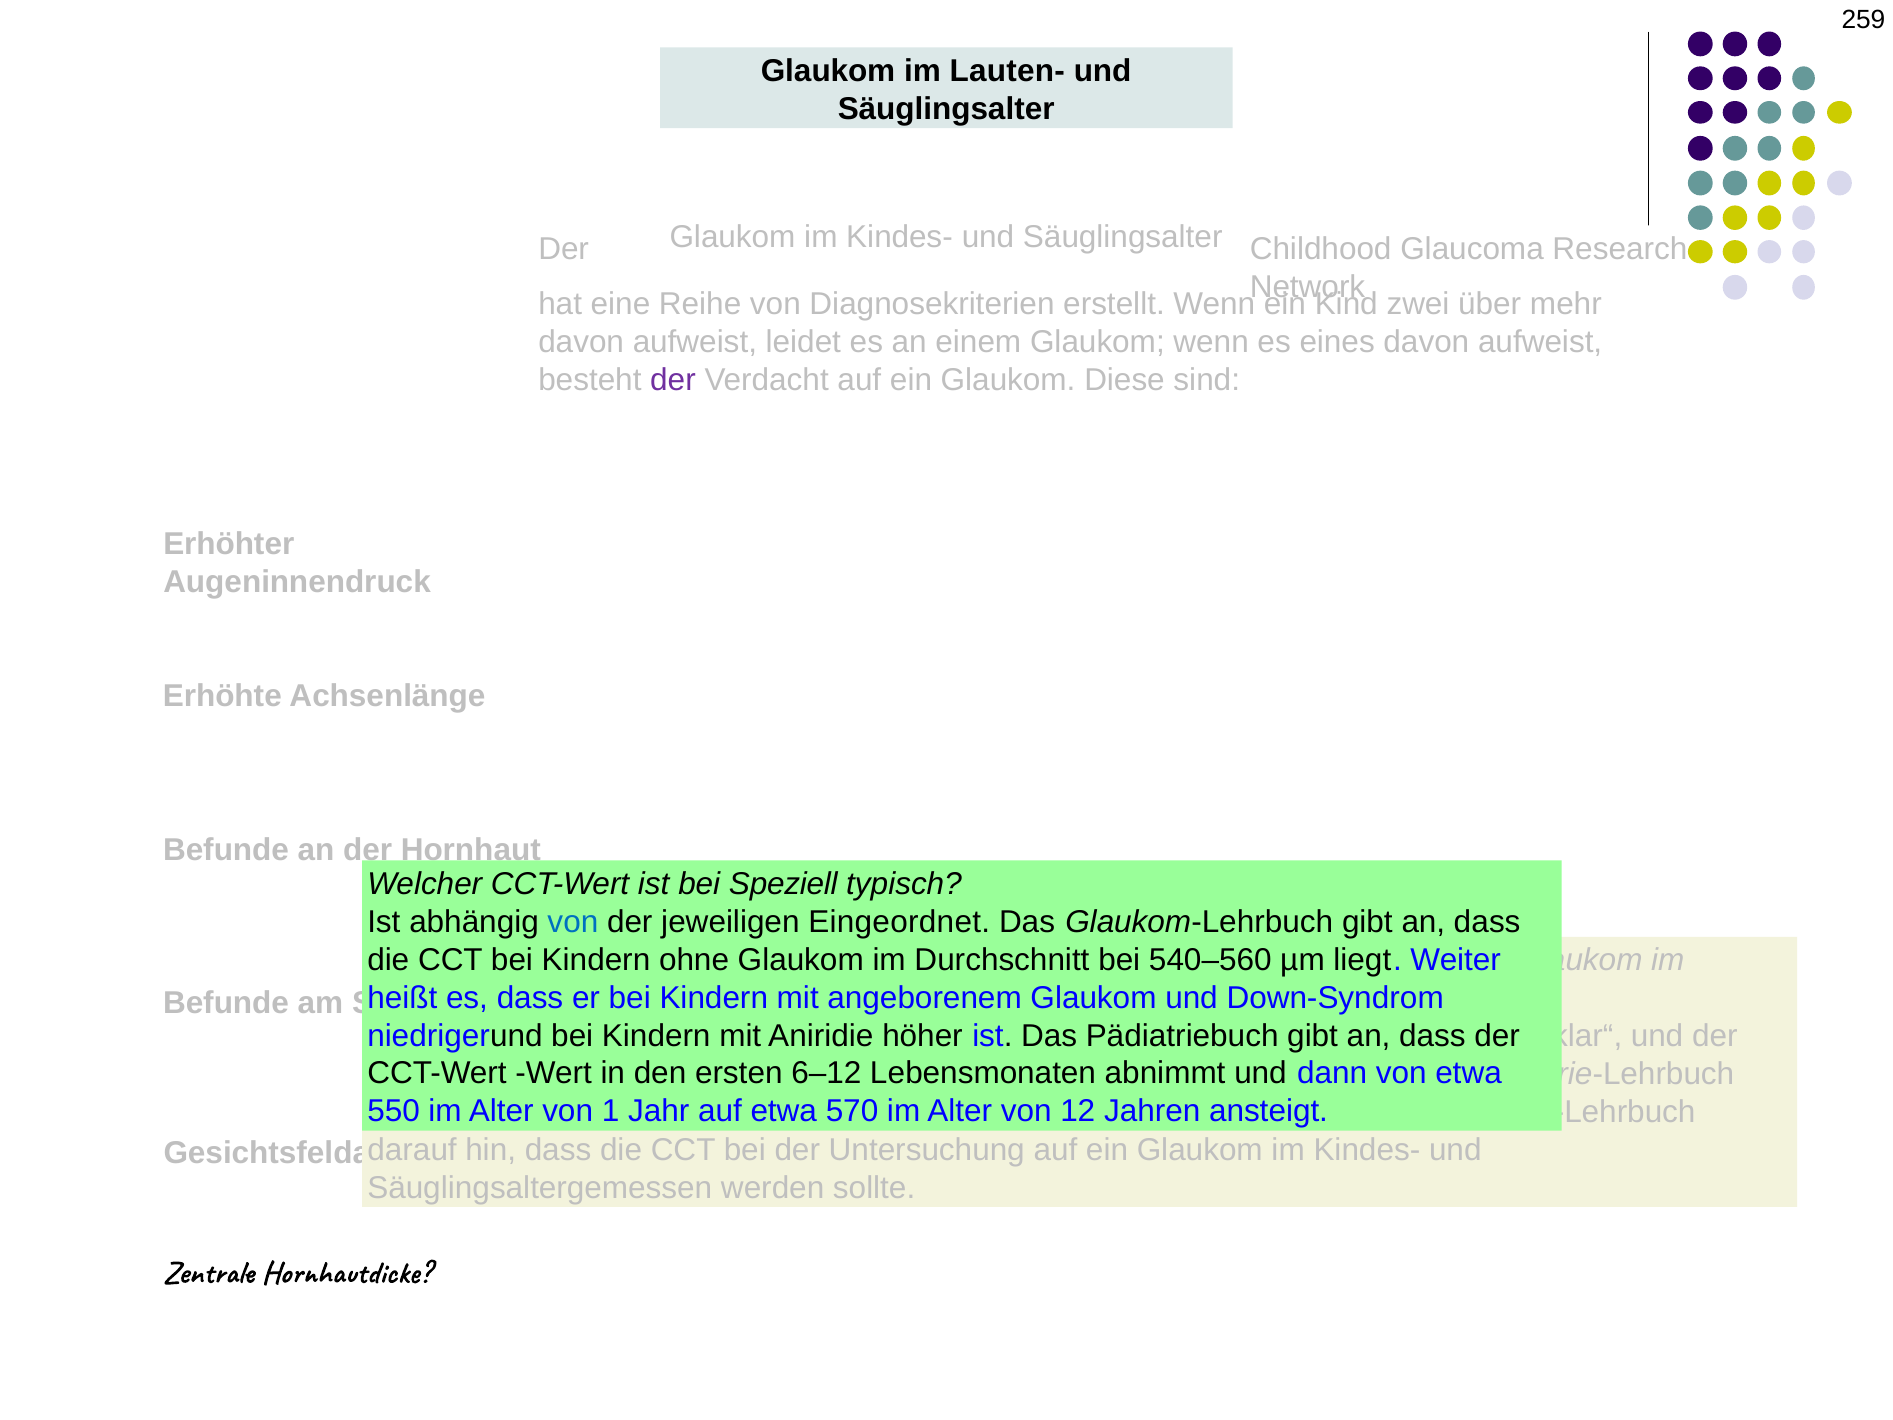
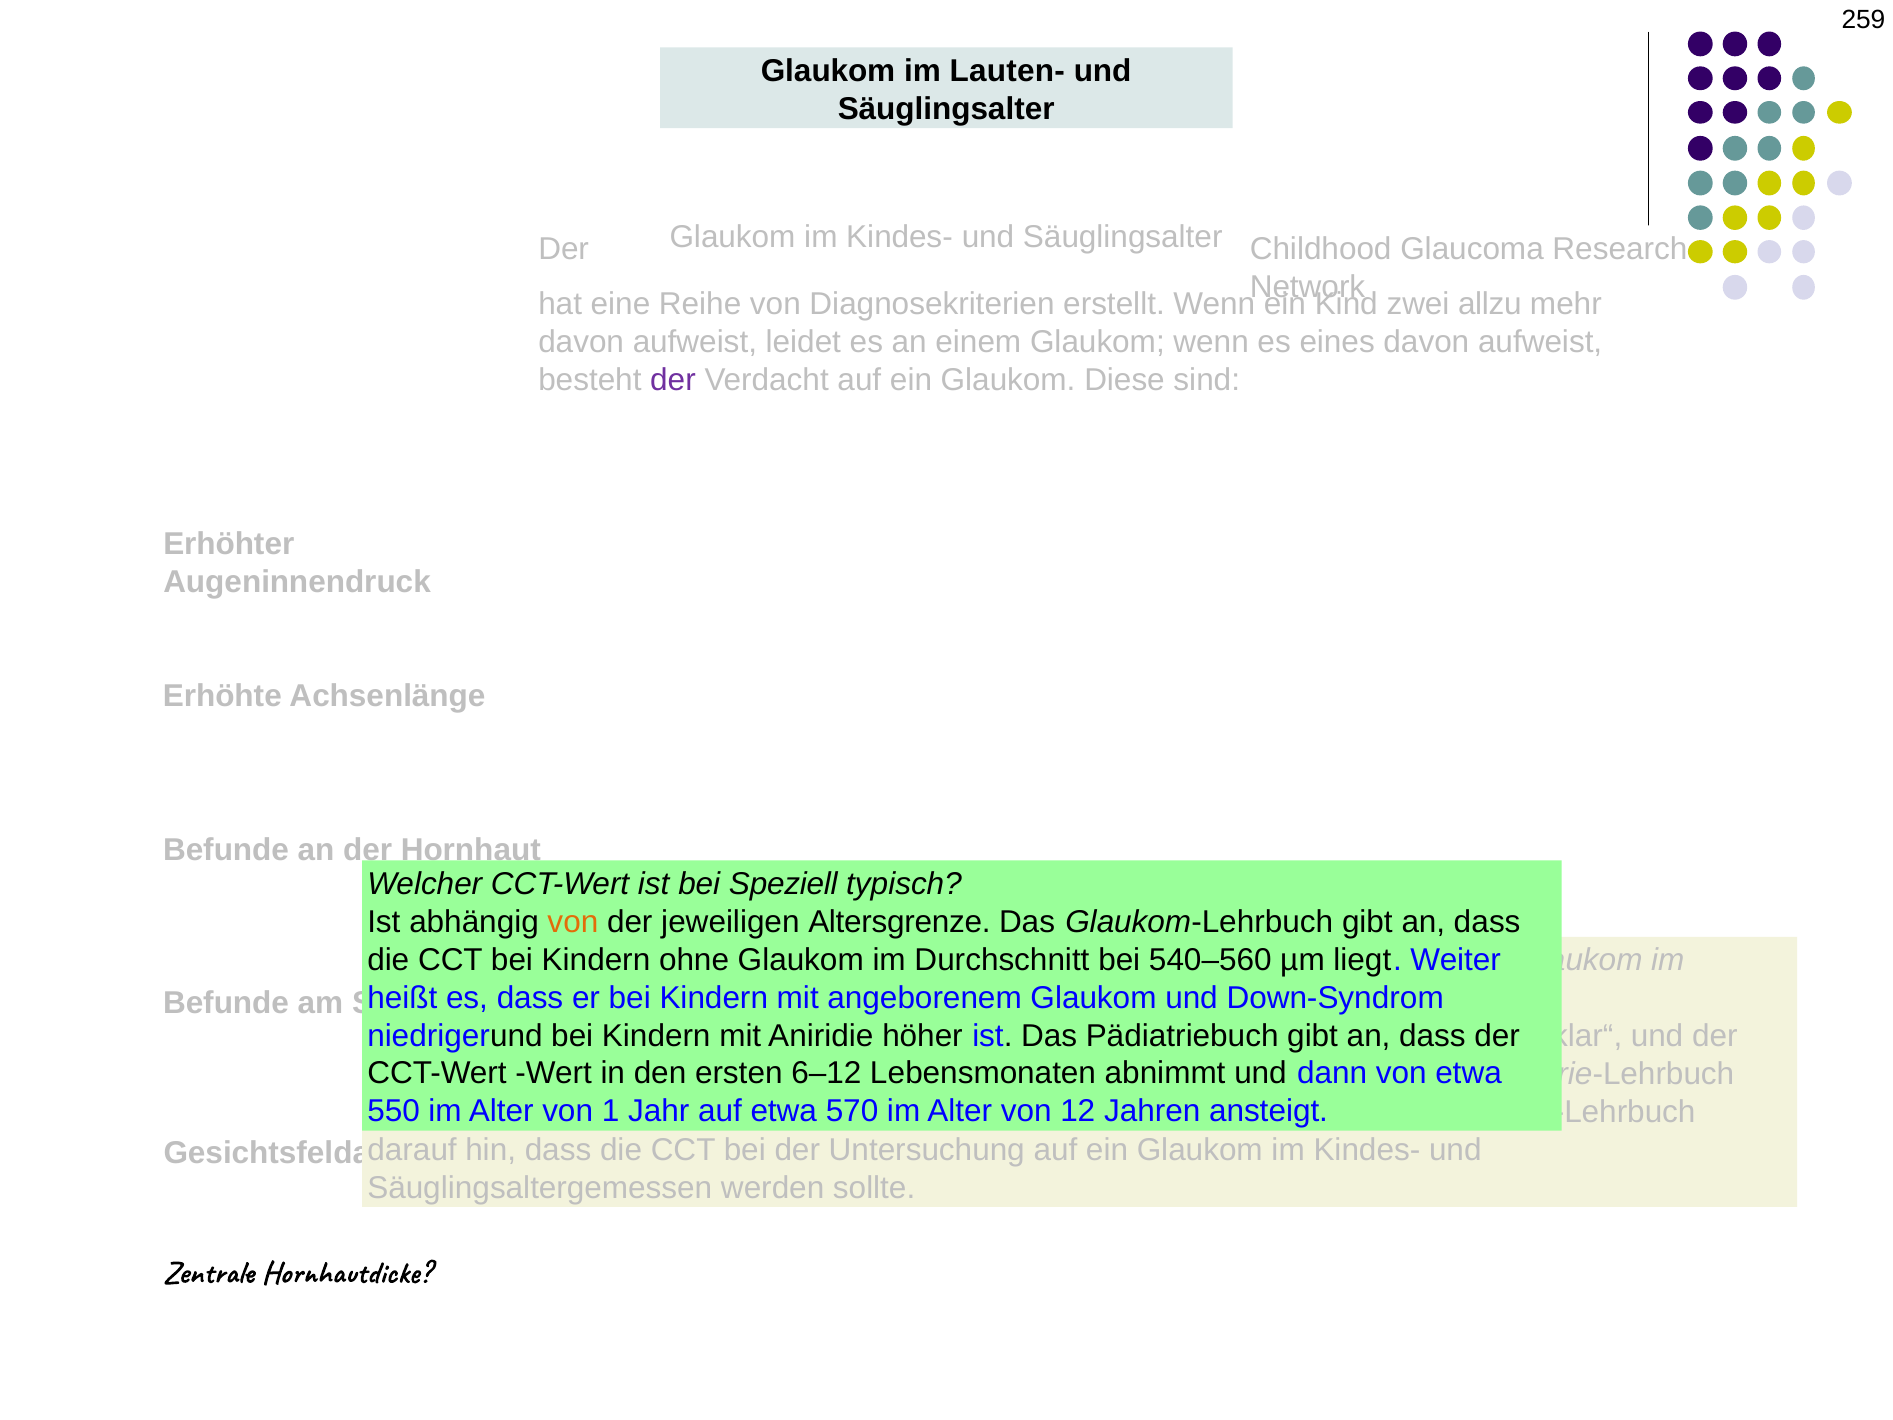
über: über -> allzu
von at (573, 922) colour: blue -> orange
Eingeordnet: Eingeordnet -> Altersgrenze
